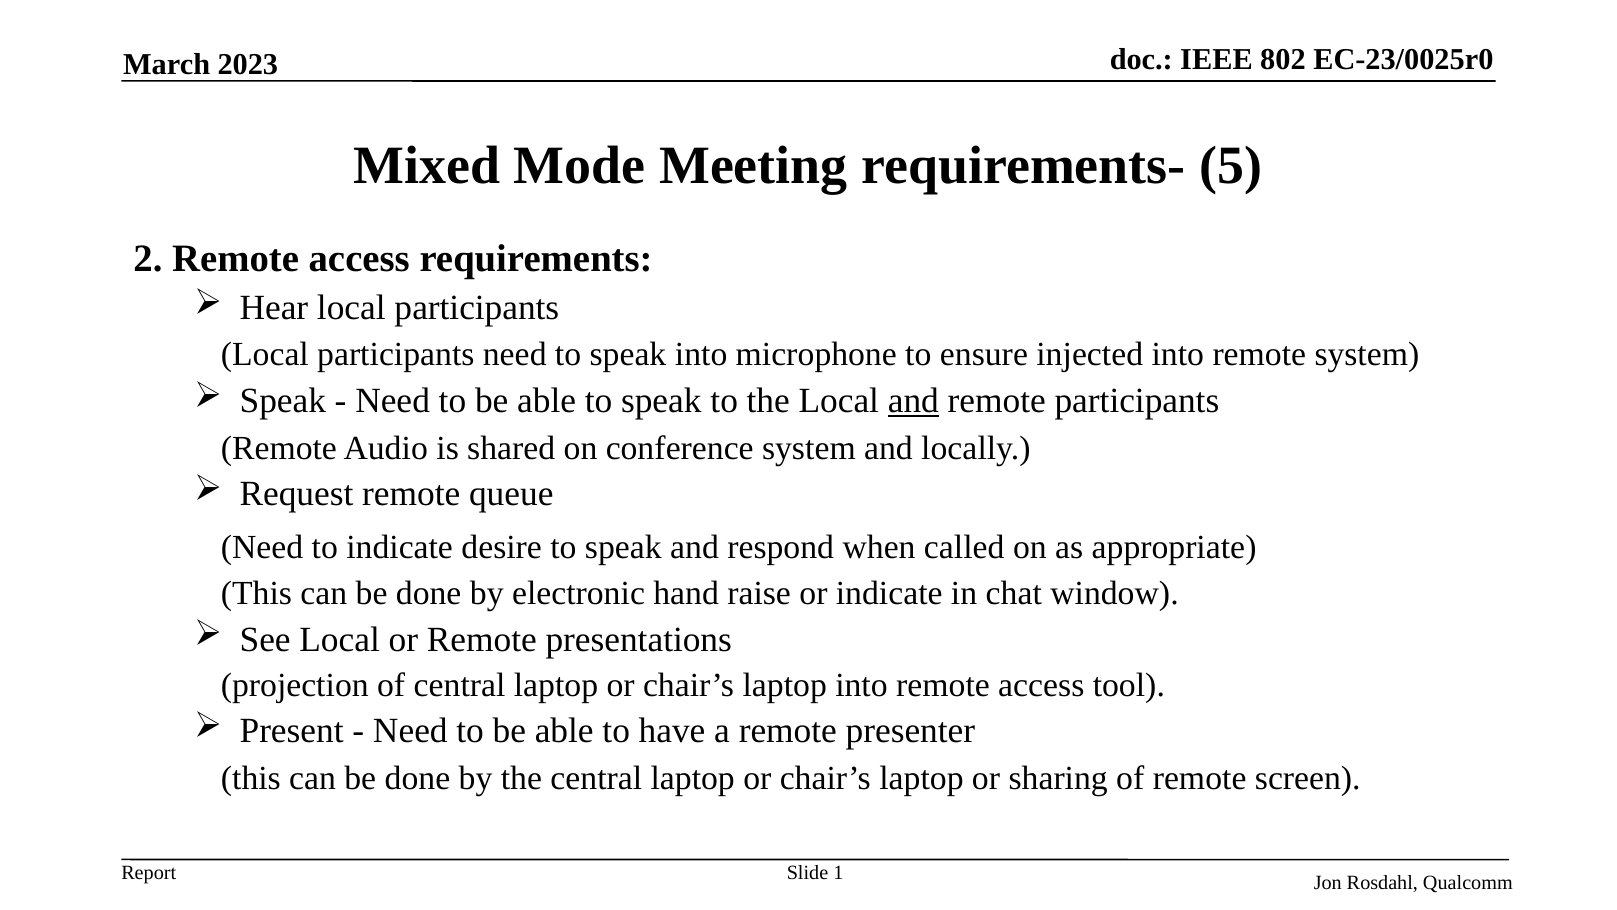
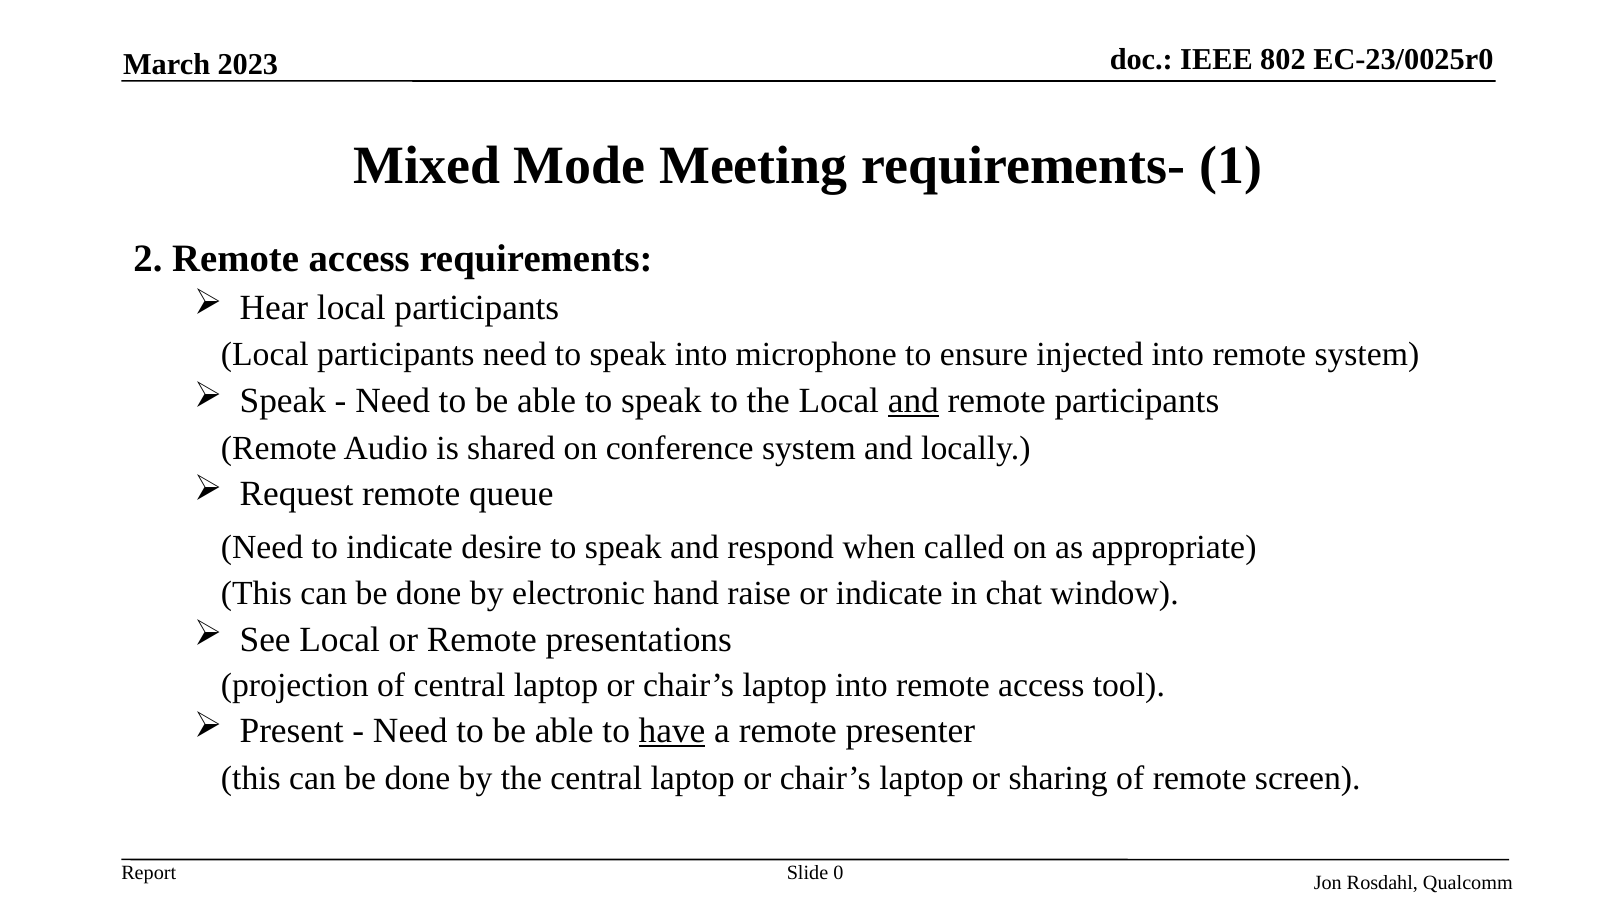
5: 5 -> 1
have underline: none -> present
1: 1 -> 0
